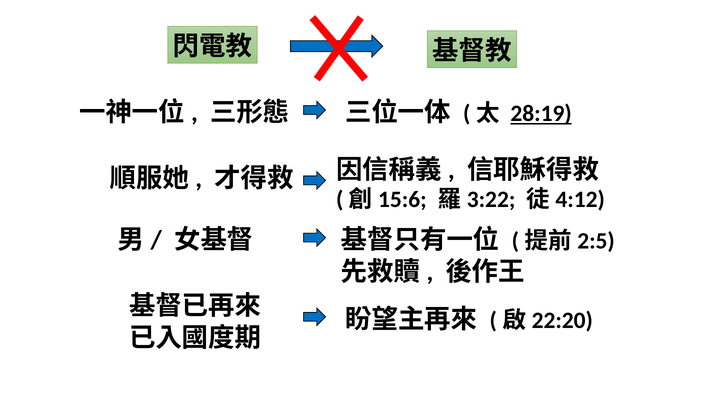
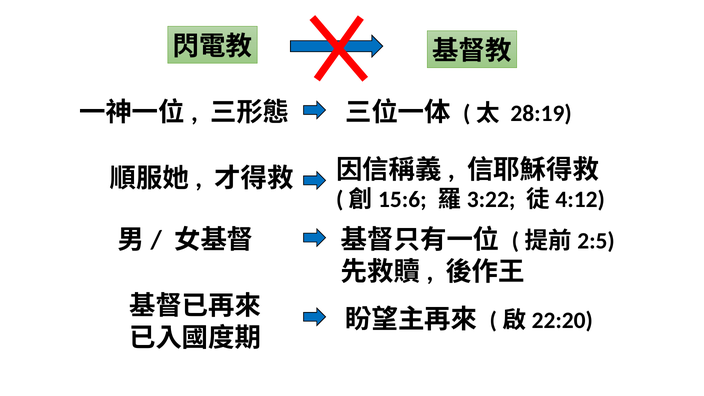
28:19 underline: present -> none
